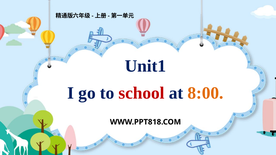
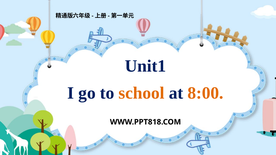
school colour: red -> orange
